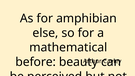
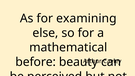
amphibian: amphibian -> examining
